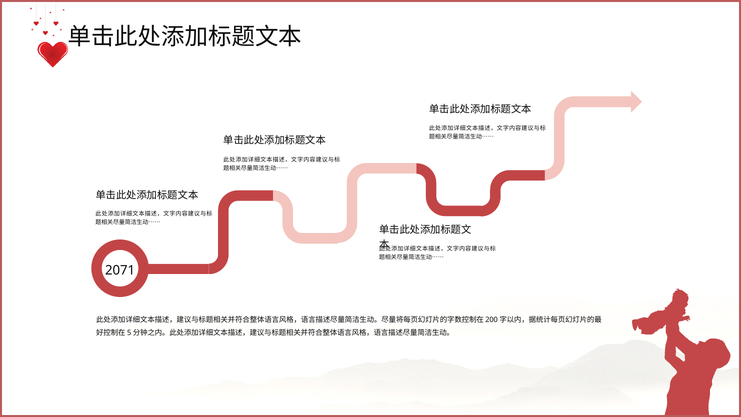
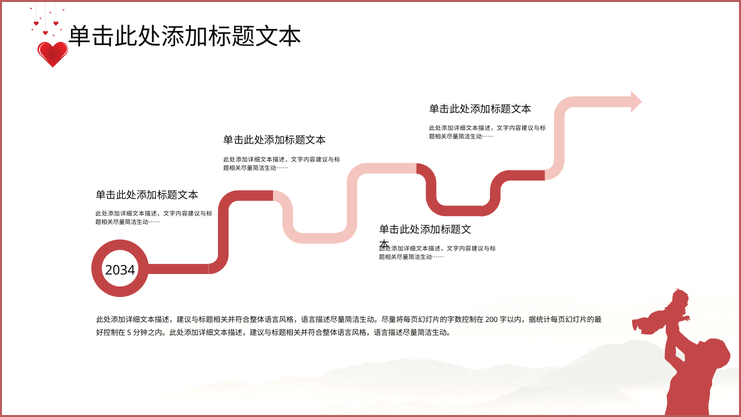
2071: 2071 -> 2034
